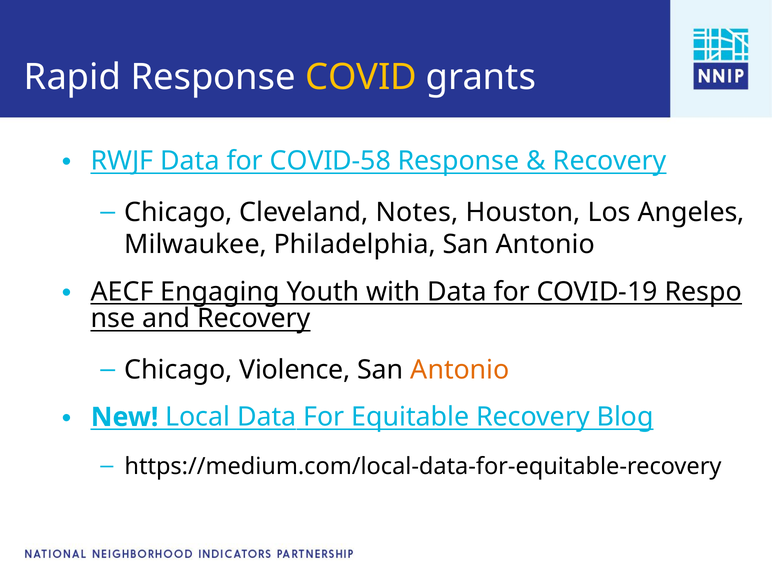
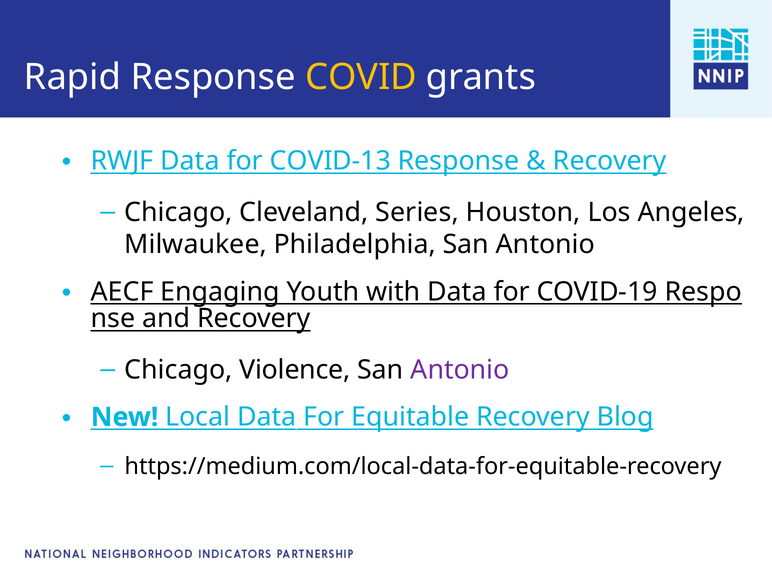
COVID-58: COVID-58 -> COVID-13
Notes: Notes -> Series
Antonio at (460, 370) colour: orange -> purple
